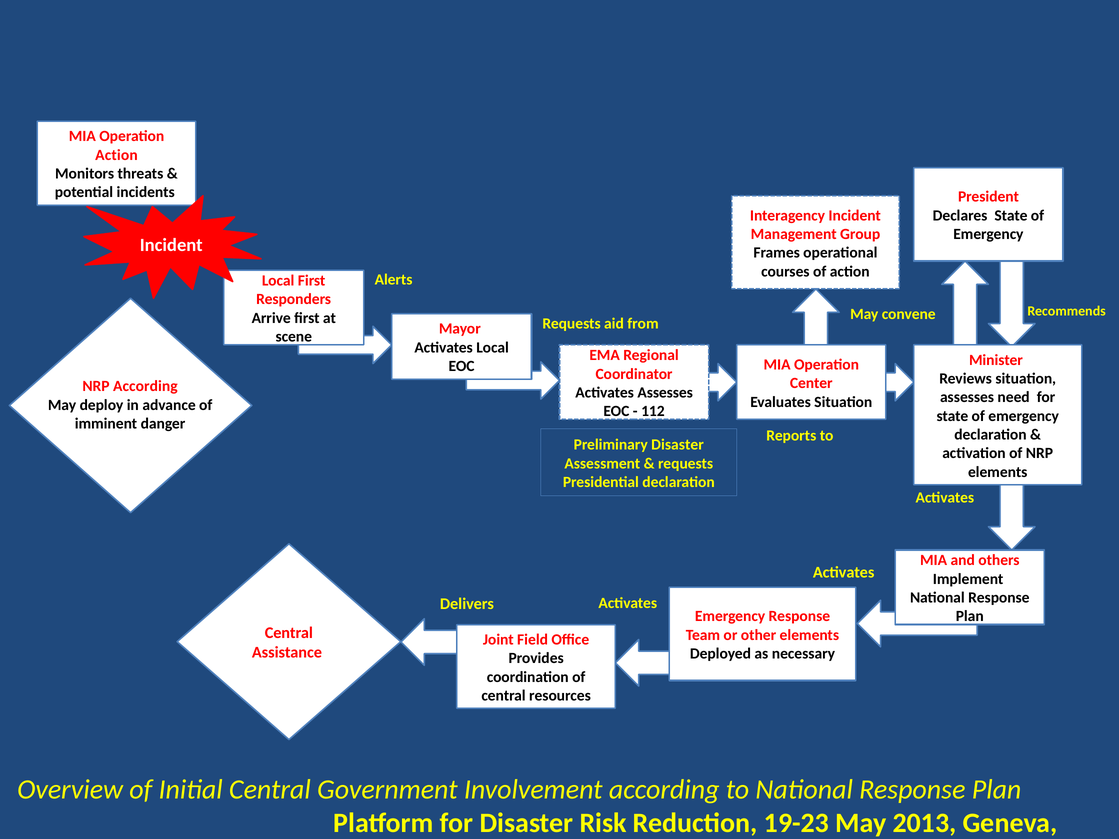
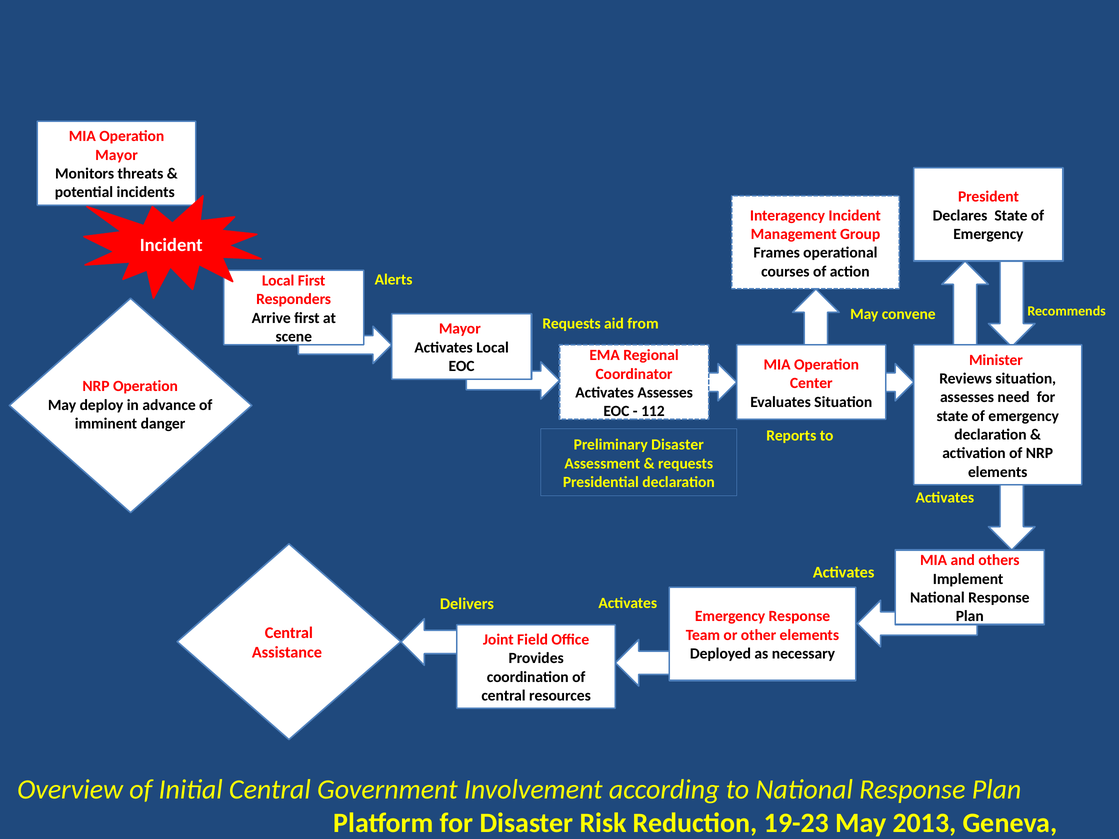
Action at (116, 155): Action -> Mayor
NRP According: According -> Operation
